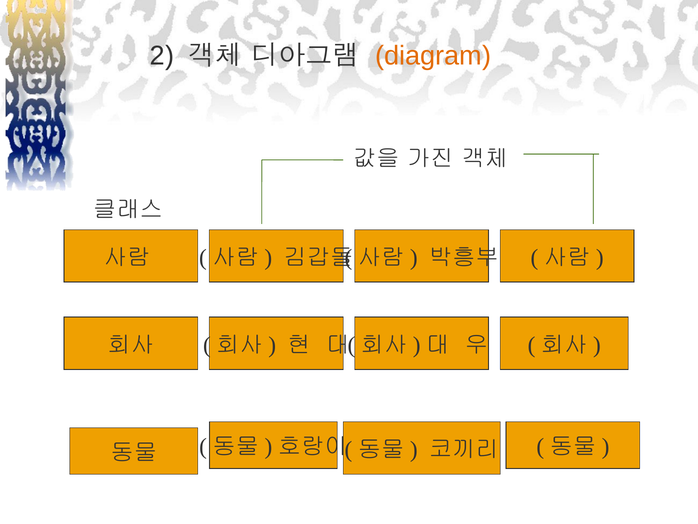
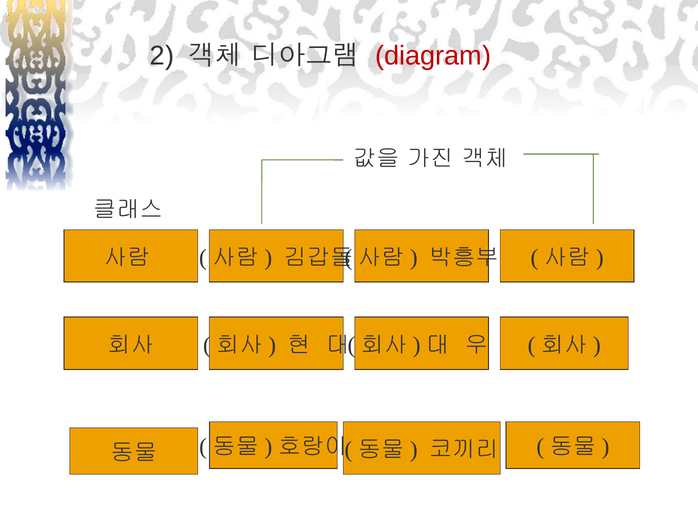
diagram colour: orange -> red
